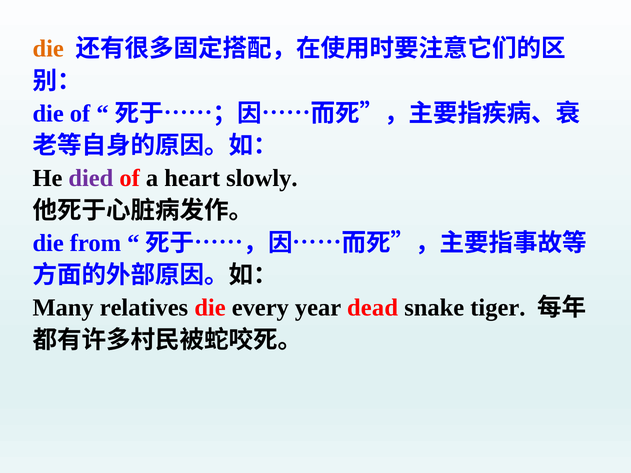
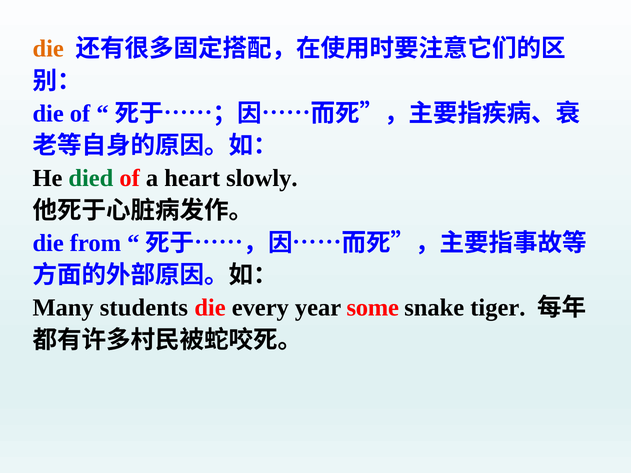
died colour: purple -> green
relatives: relatives -> students
dead: dead -> some
